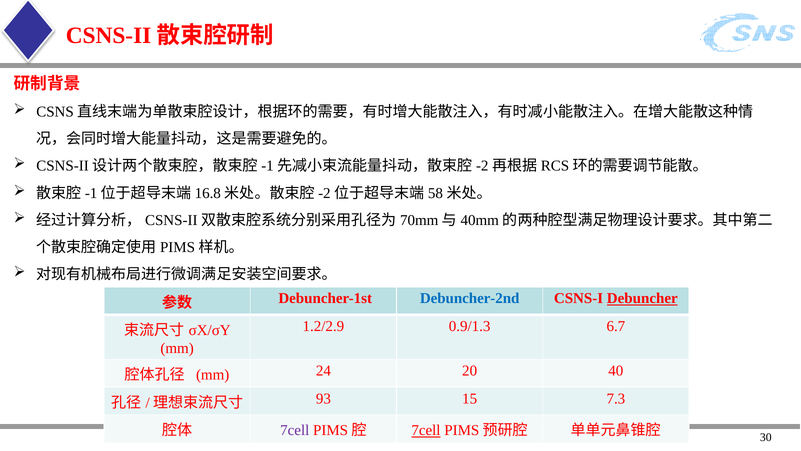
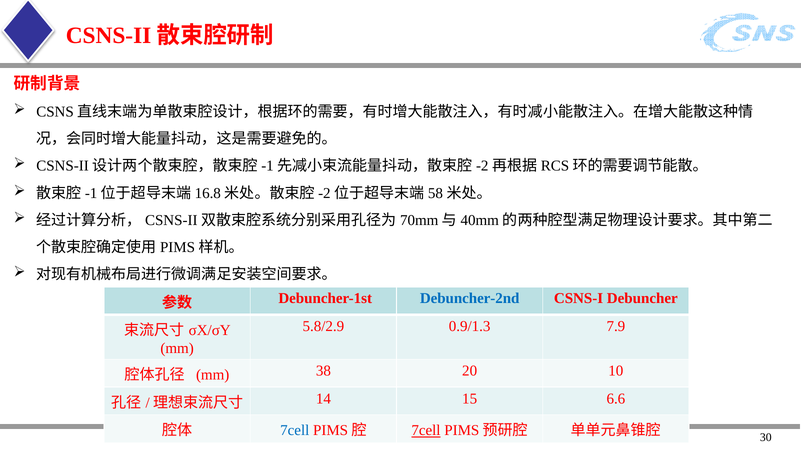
Debuncher underline: present -> none
1.2/2.9: 1.2/2.9 -> 5.8/2.9
6.7: 6.7 -> 7.9
24: 24 -> 38
40: 40 -> 10
93: 93 -> 14
7.3: 7.3 -> 6.6
7cell at (295, 430) colour: purple -> blue
